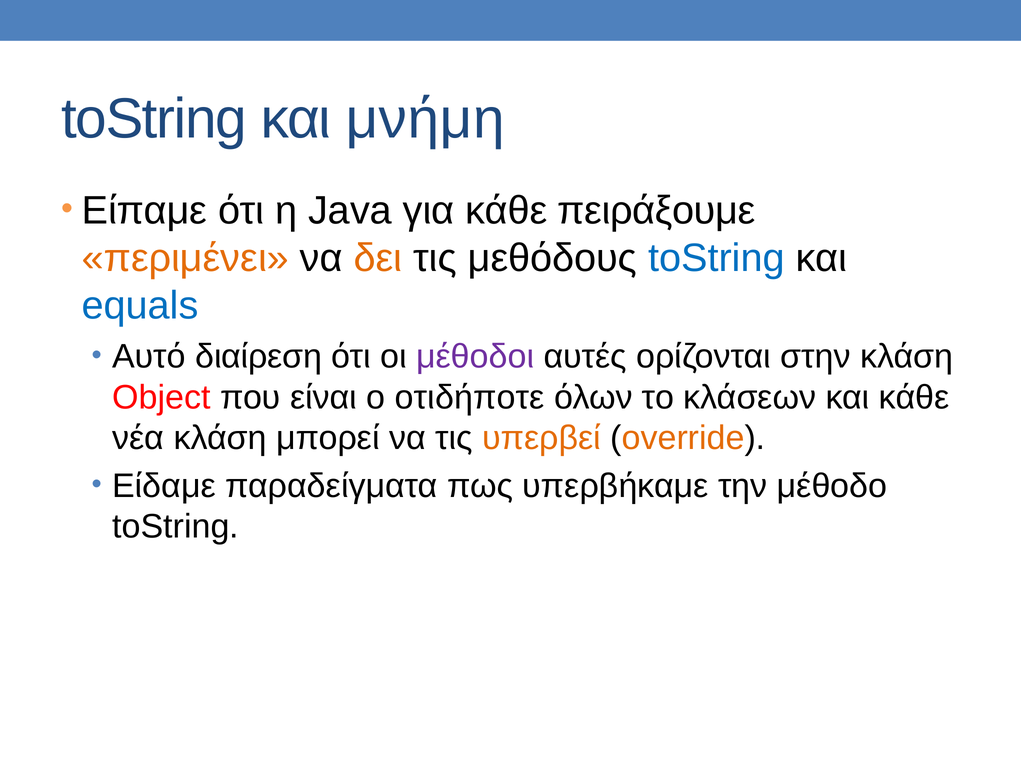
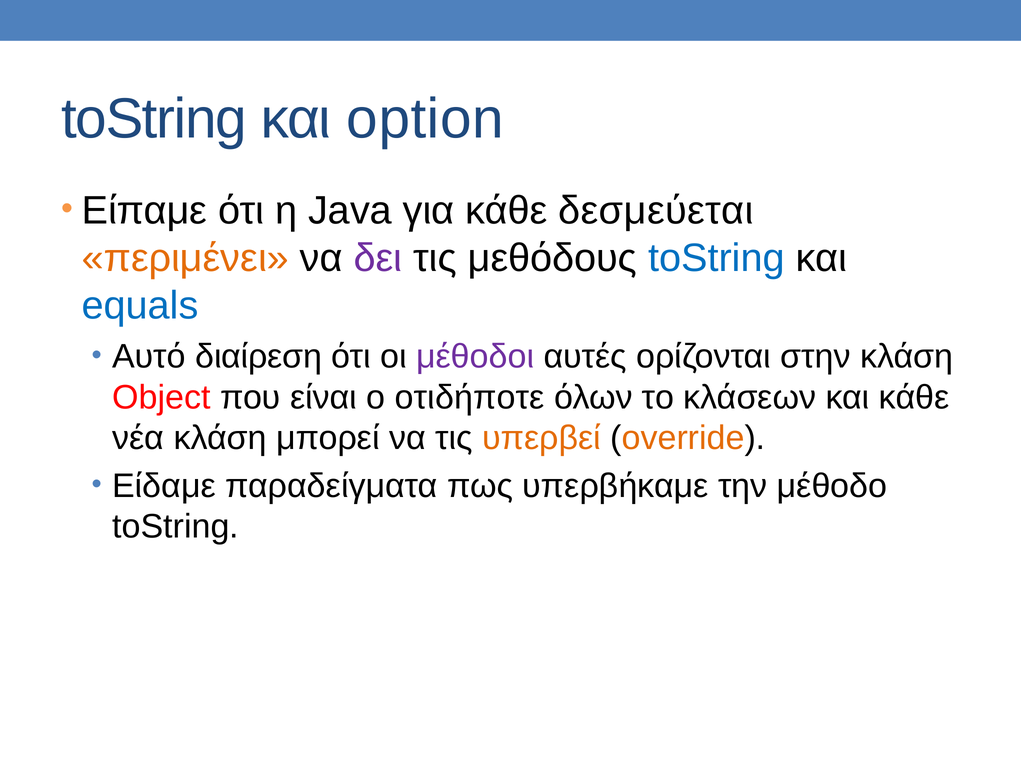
μνήμη: μνήμη -> option
πειράξουμε: πειράξουμε -> δεσμεύεται
δει colour: orange -> purple
